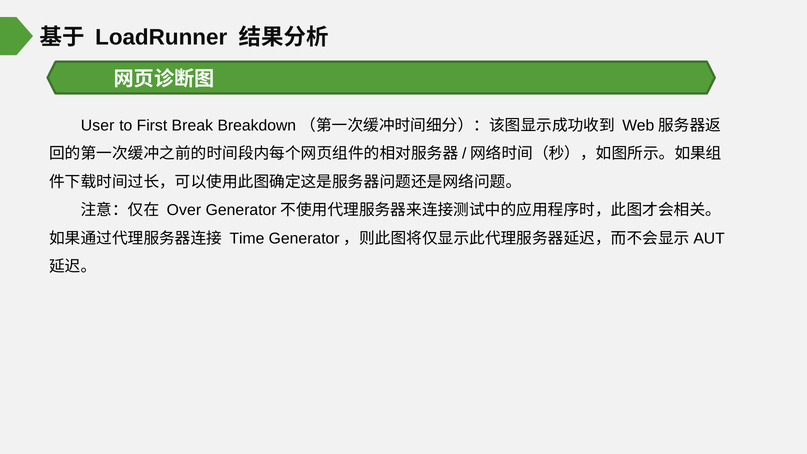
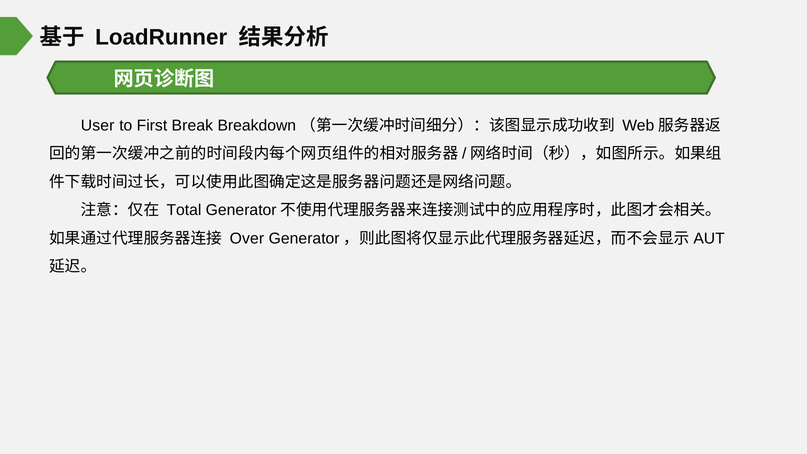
Over: Over -> Total
Time: Time -> Over
